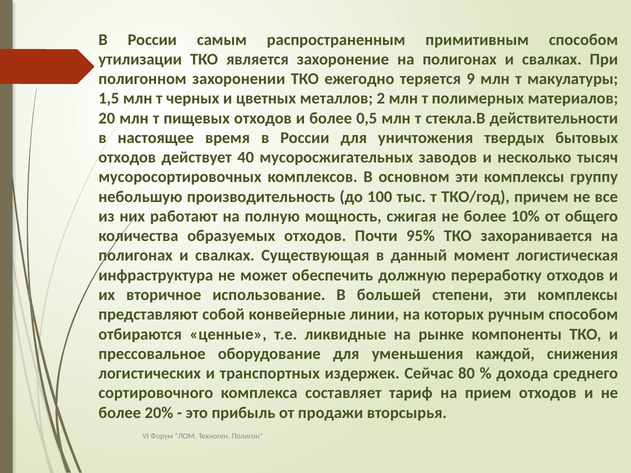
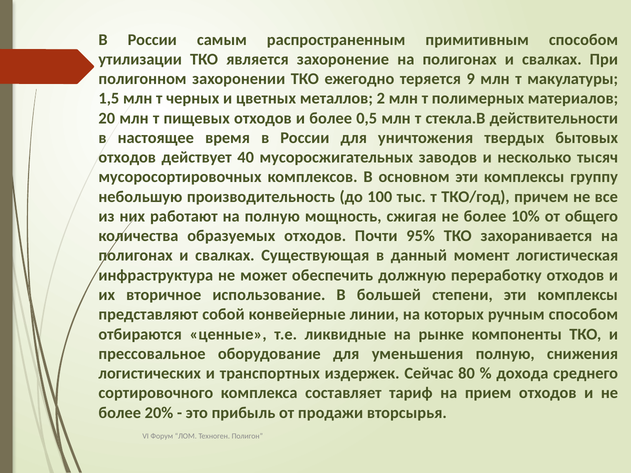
уменьшения каждой: каждой -> полную
